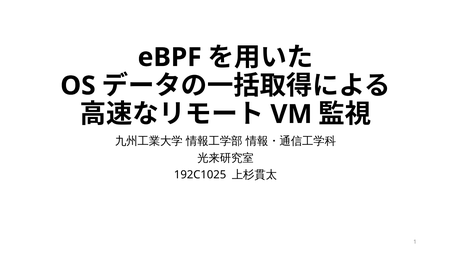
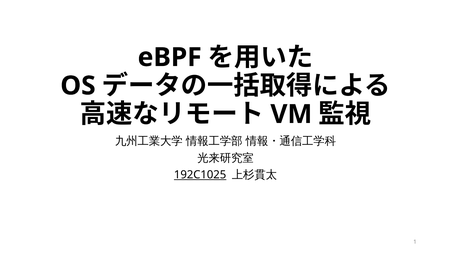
192C1025 underline: none -> present
